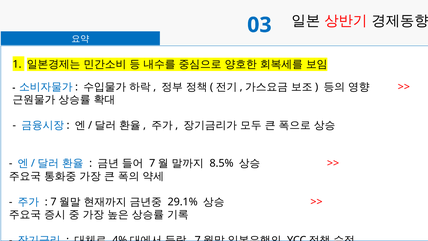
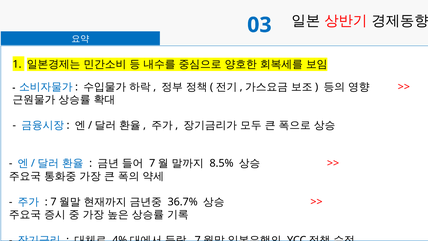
29.1%: 29.1% -> 36.7%
